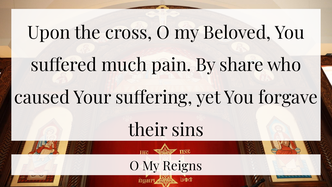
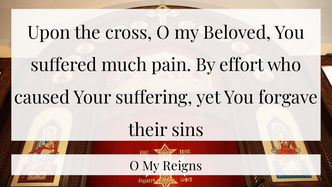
share: share -> effort
